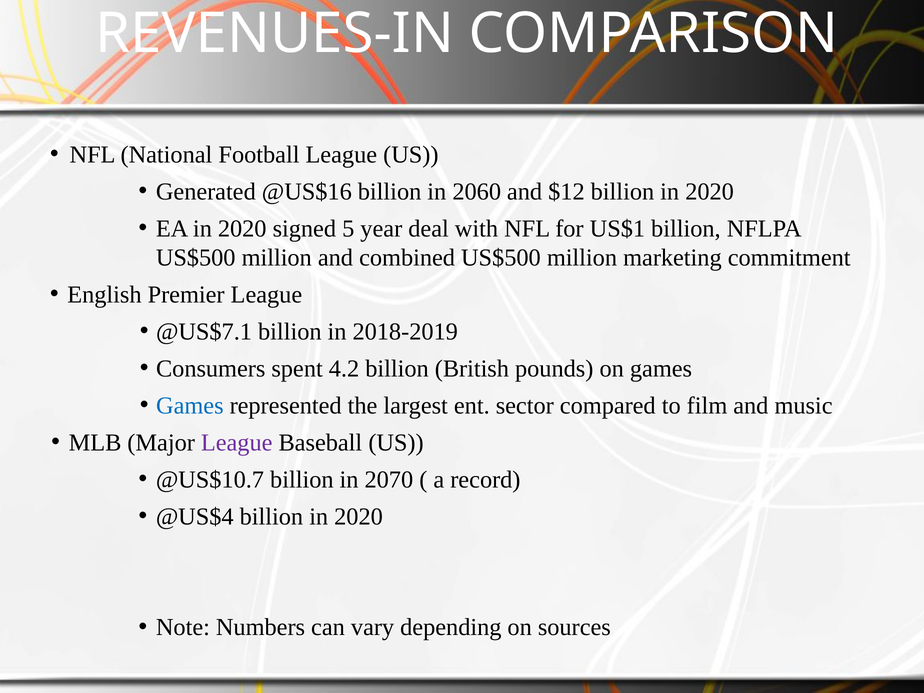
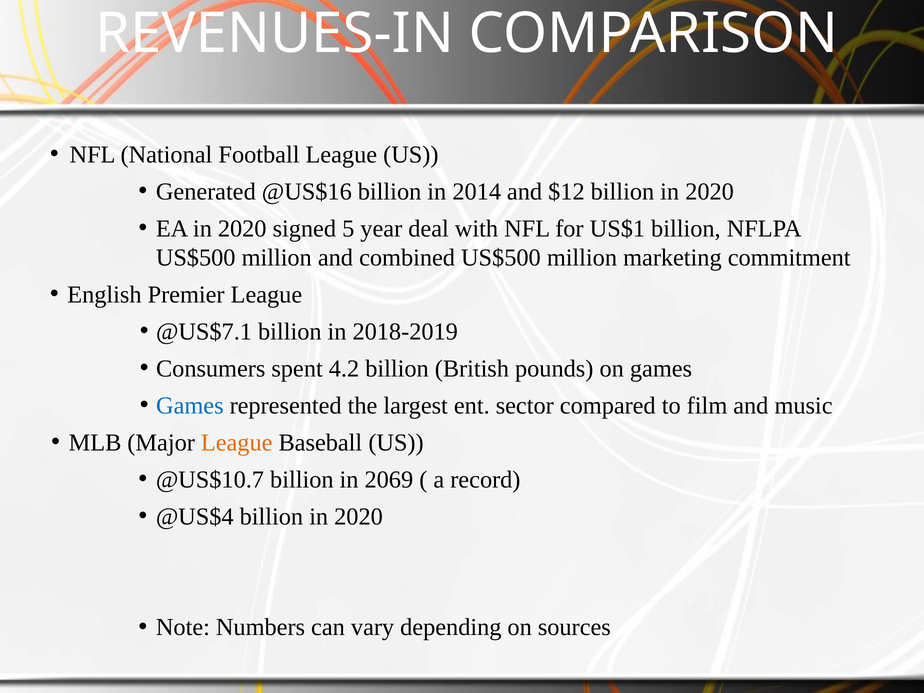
2060: 2060 -> 2014
League at (237, 443) colour: purple -> orange
2070: 2070 -> 2069
